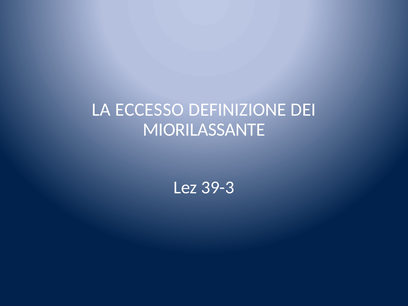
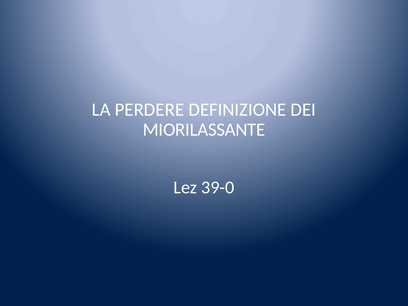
ECCESSO: ECCESSO -> PERDERE
39-3: 39-3 -> 39-0
